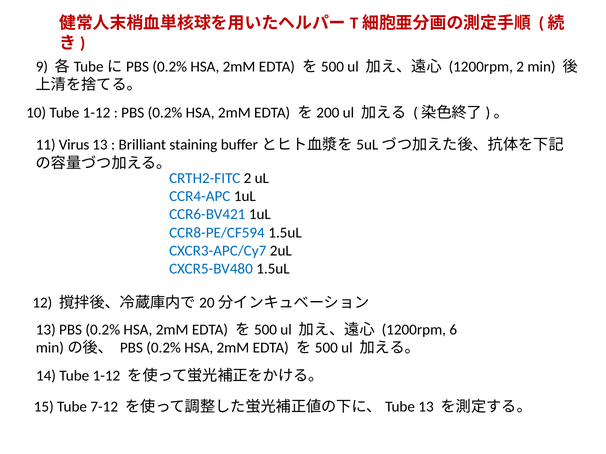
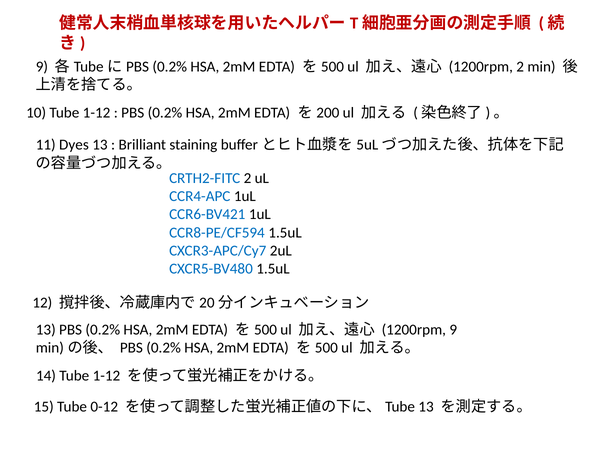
Virus: Virus -> Dyes
1200rpm 6: 6 -> 9
7-12: 7-12 -> 0-12
